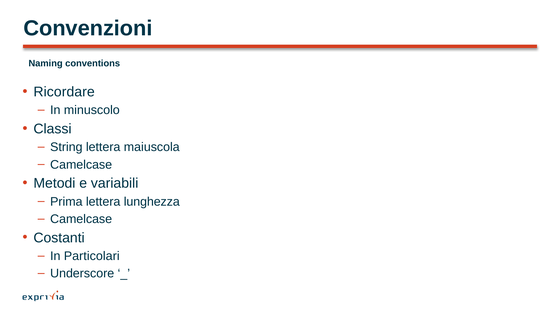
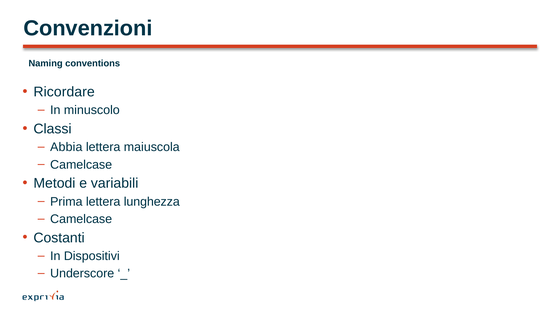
String: String -> Abbia
Particolari: Particolari -> Dispositivi
